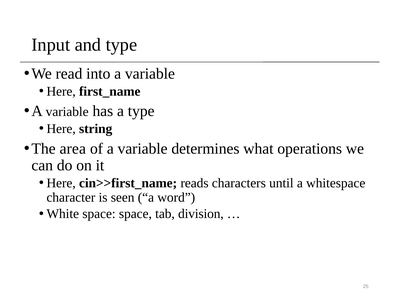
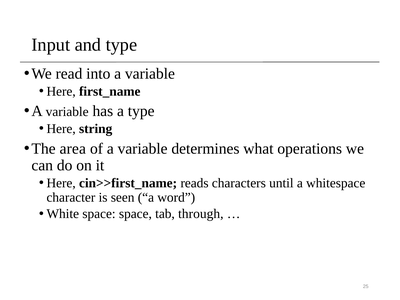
division: division -> through
